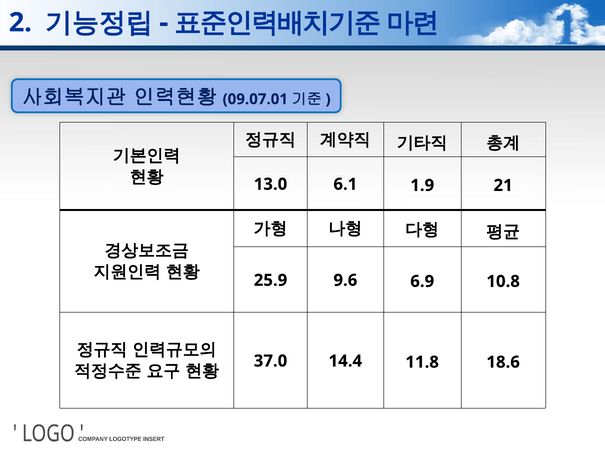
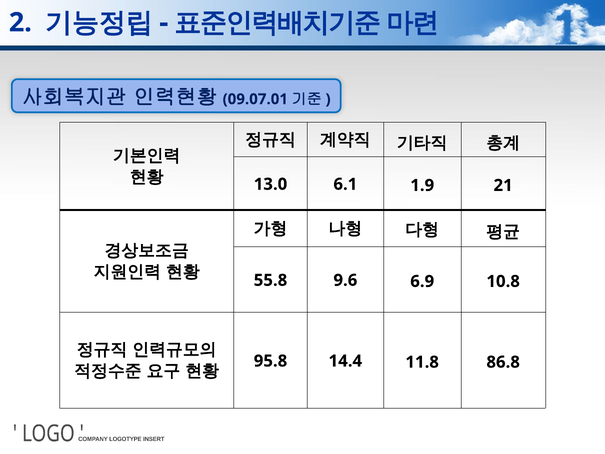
25.9: 25.9 -> 55.8
37.0: 37.0 -> 95.8
18.6: 18.6 -> 86.8
